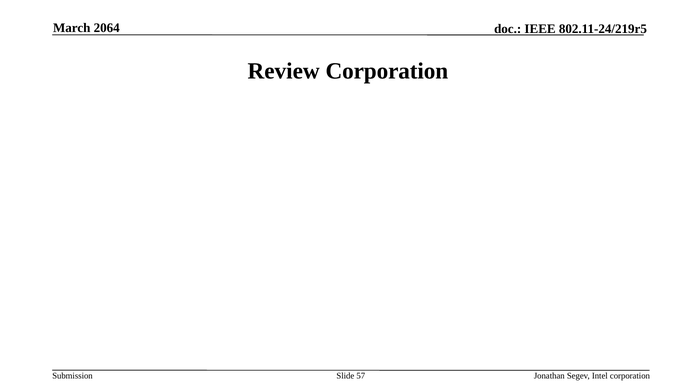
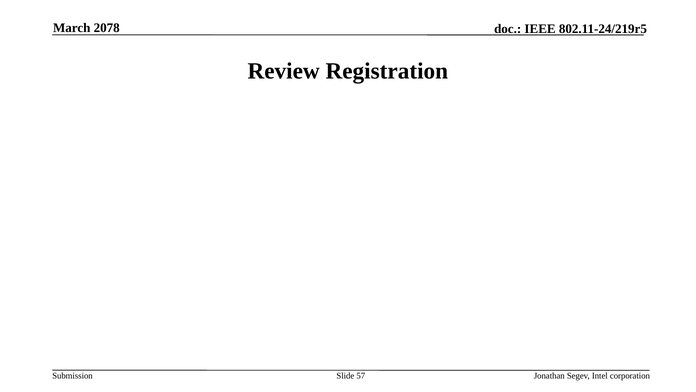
2064: 2064 -> 2078
Review Corporation: Corporation -> Registration
